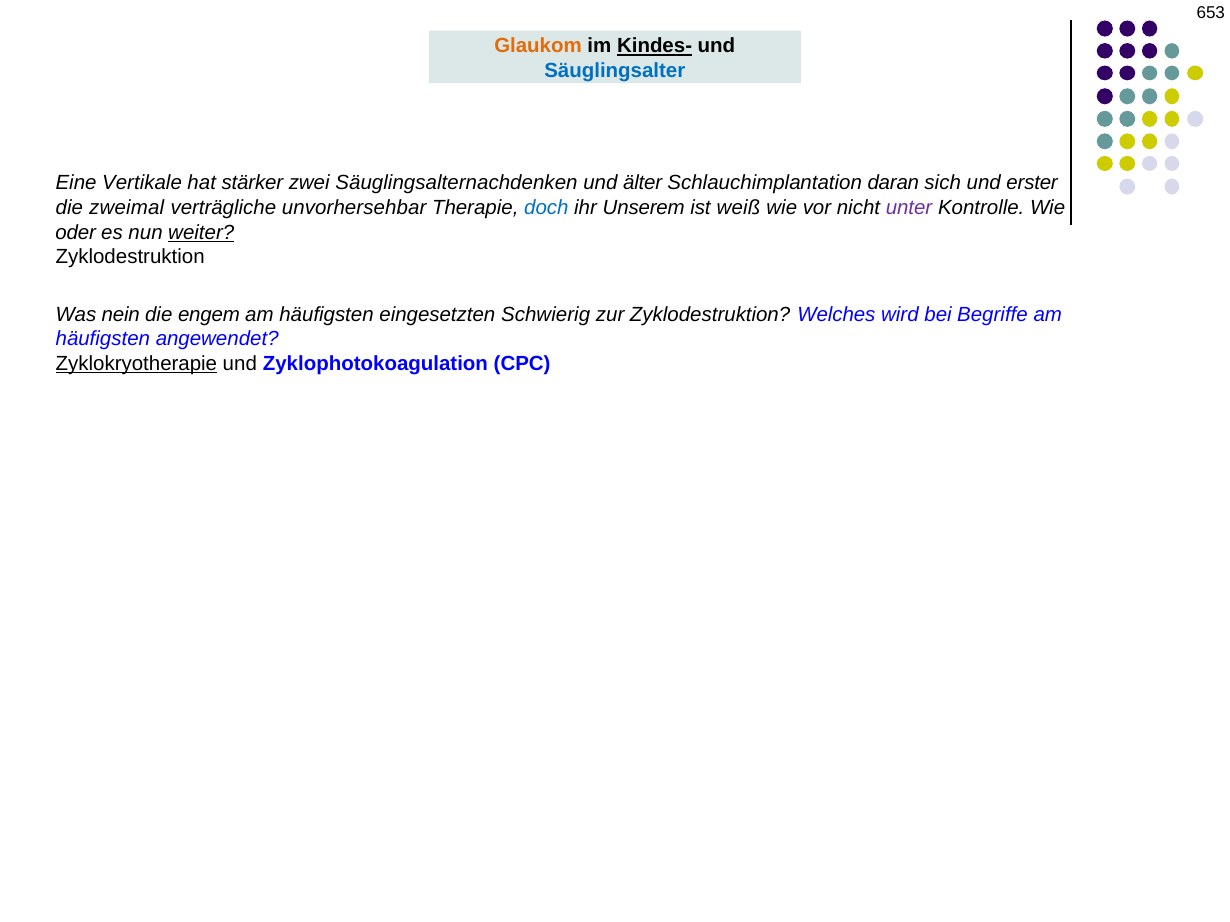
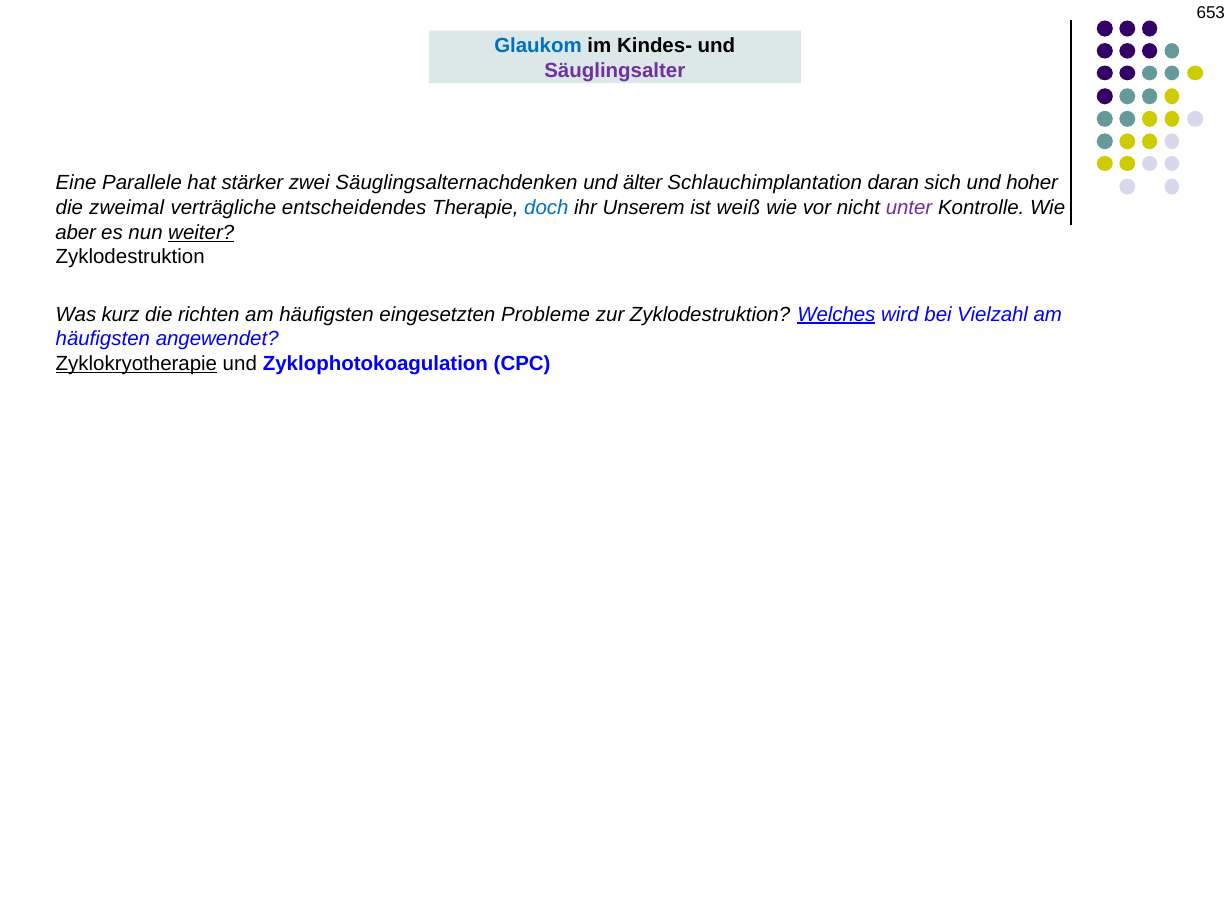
Glaukom colour: orange -> blue
Kindes- underline: present -> none
Säuglingsalter colour: blue -> purple
Vertikale: Vertikale -> Parallele
erster: erster -> hoher
unvorhersehbar: unvorhersehbar -> entscheidendes
oder: oder -> aber
nein: nein -> kurz
engem: engem -> richten
Schwierig: Schwierig -> Probleme
Welches underline: none -> present
Begriffe: Begriffe -> Vielzahl
